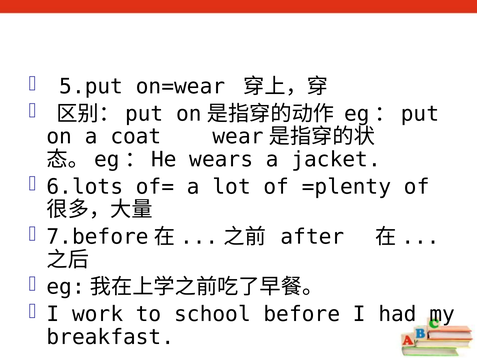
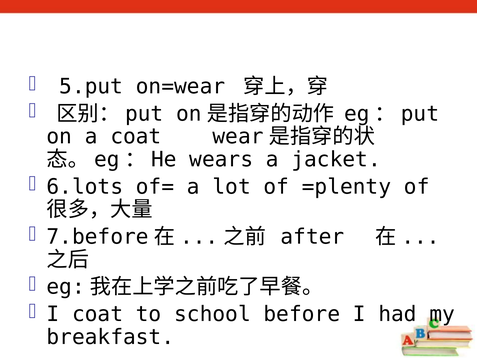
I work: work -> coat
